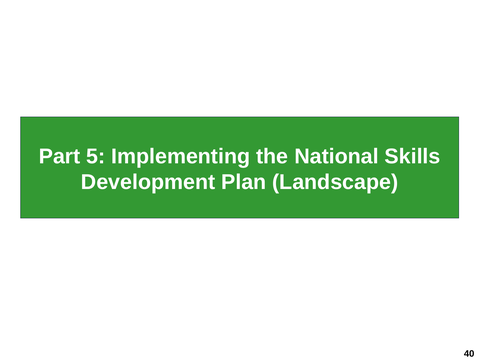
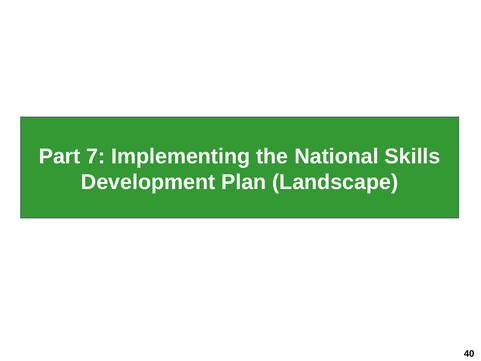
5: 5 -> 7
